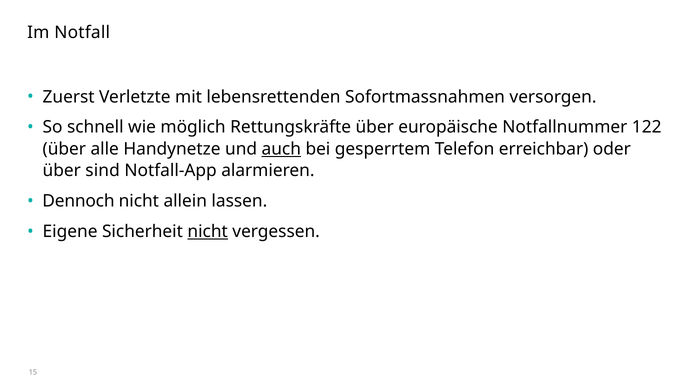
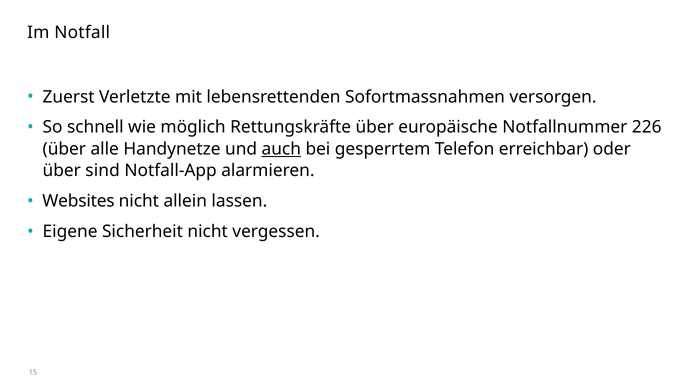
122: 122 -> 226
Dennoch: Dennoch -> Websites
nicht at (208, 232) underline: present -> none
